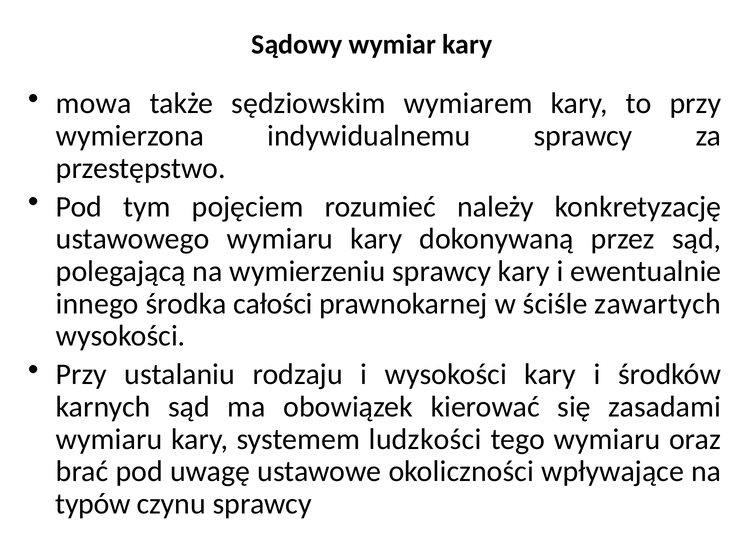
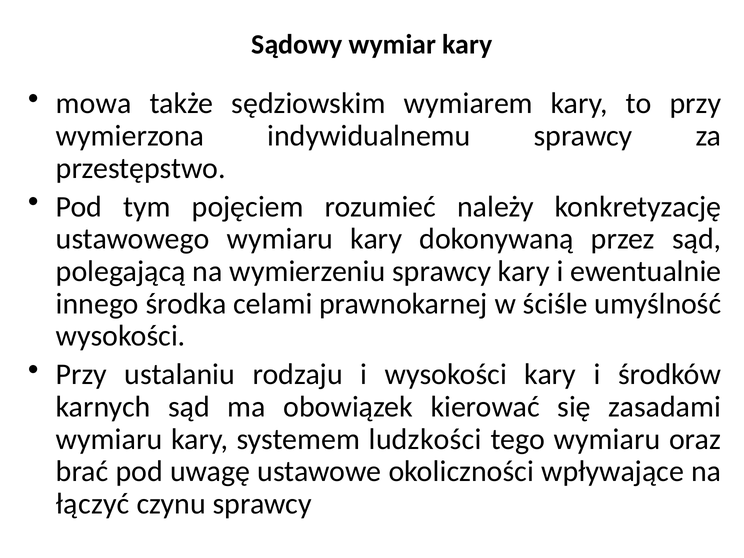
całości: całości -> celami
zawartych: zawartych -> umyślność
typów: typów -> łączyć
